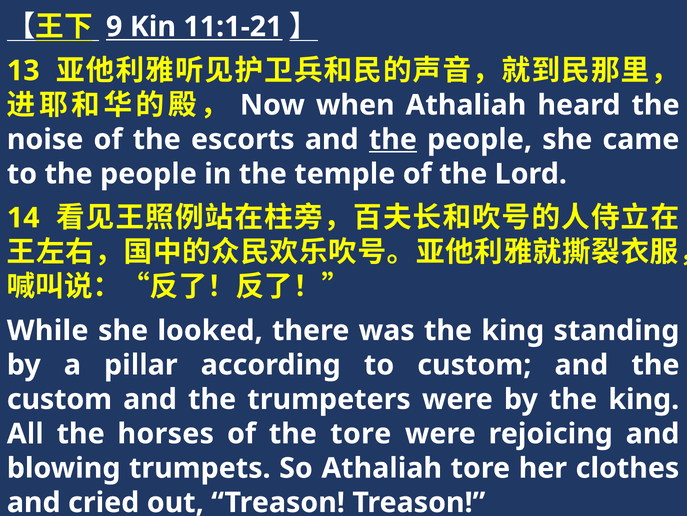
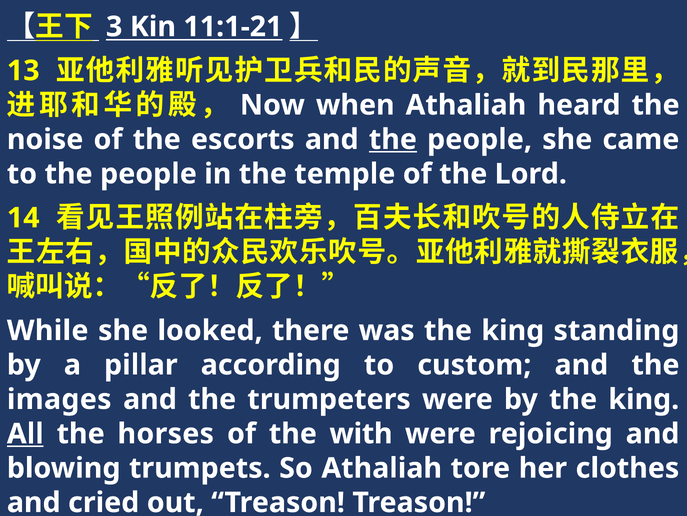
9: 9 -> 3
custom at (59, 399): custom -> images
All underline: none -> present
the tore: tore -> with
